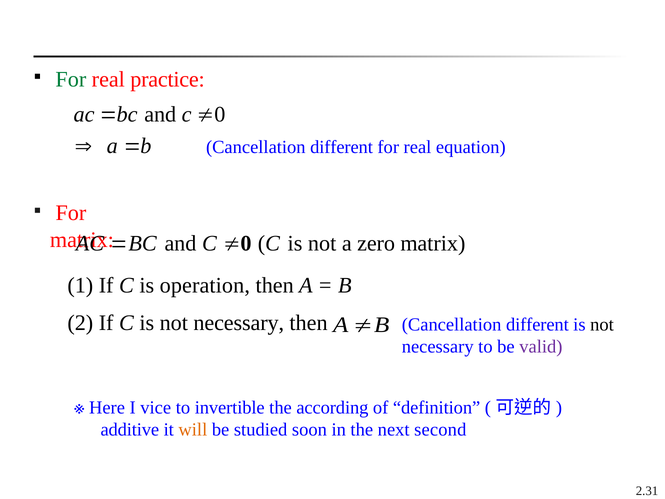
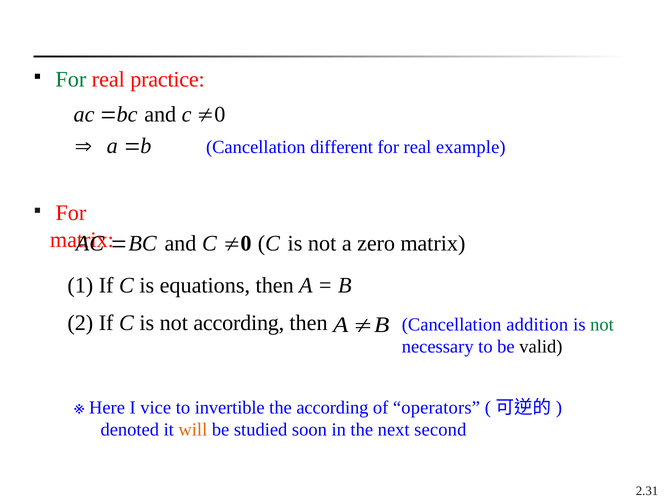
equation: equation -> example
operation: operation -> equations
C is not necessary: necessary -> according
different at (537, 324): different -> addition
not at (602, 324) colour: black -> green
valid colour: purple -> black
definition: definition -> operators
additive: additive -> denoted
